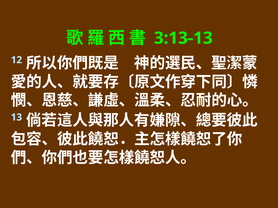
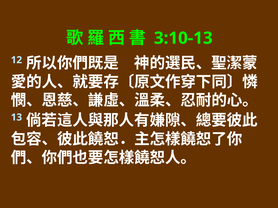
3:13-13: 3:13-13 -> 3:10-13
